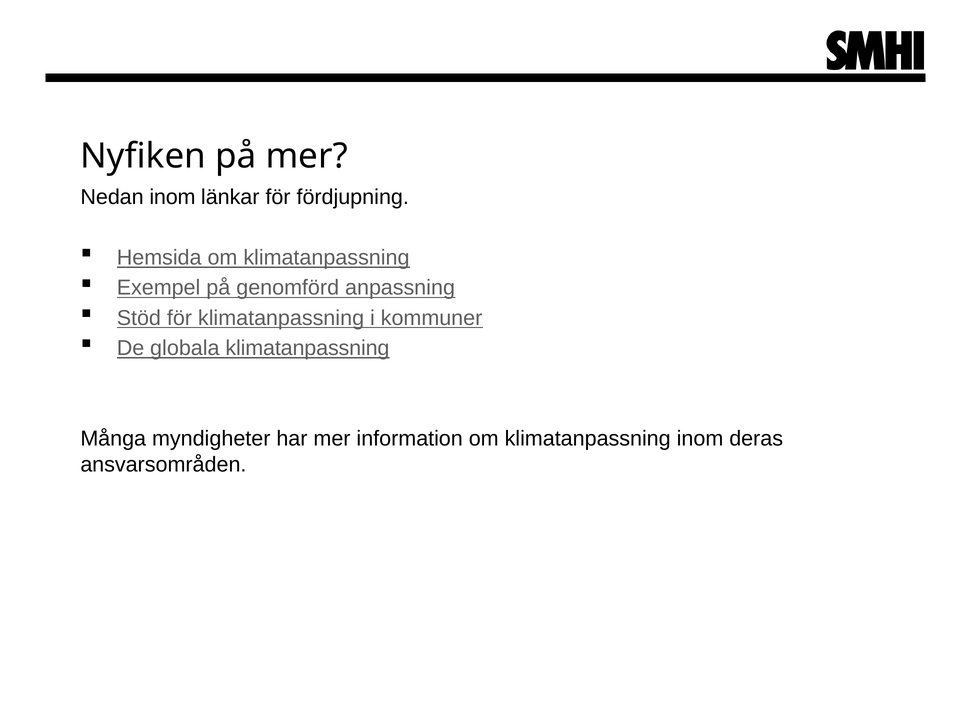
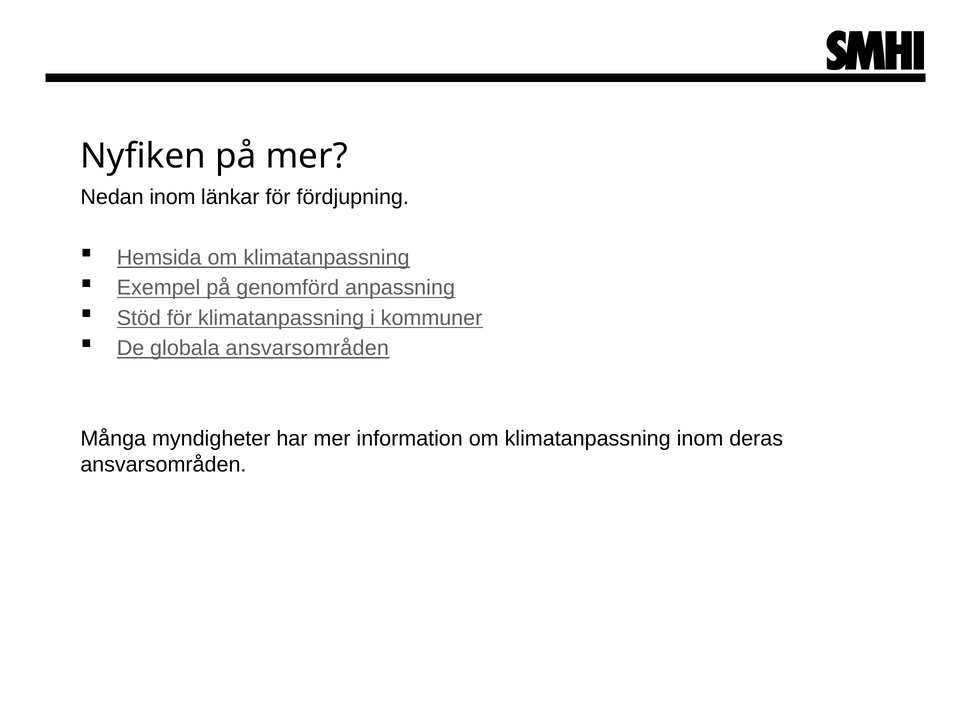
globala klimatanpassning: klimatanpassning -> ansvarsområden
